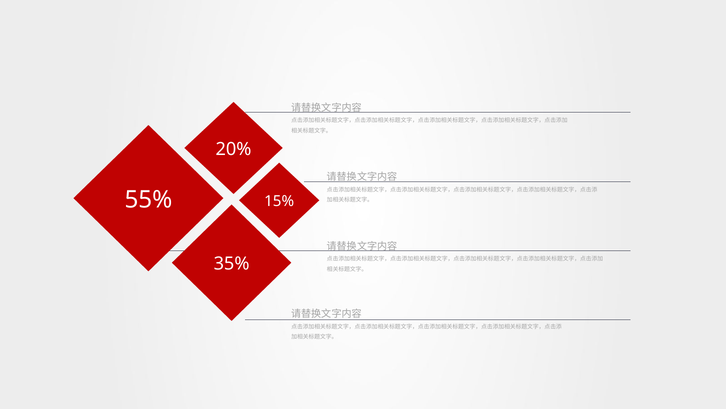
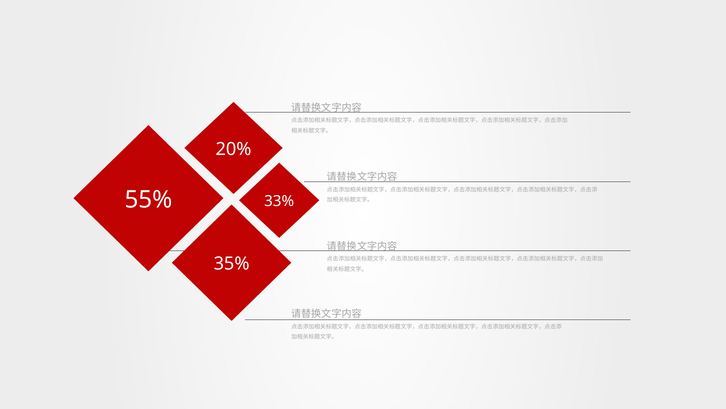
15%: 15% -> 33%
